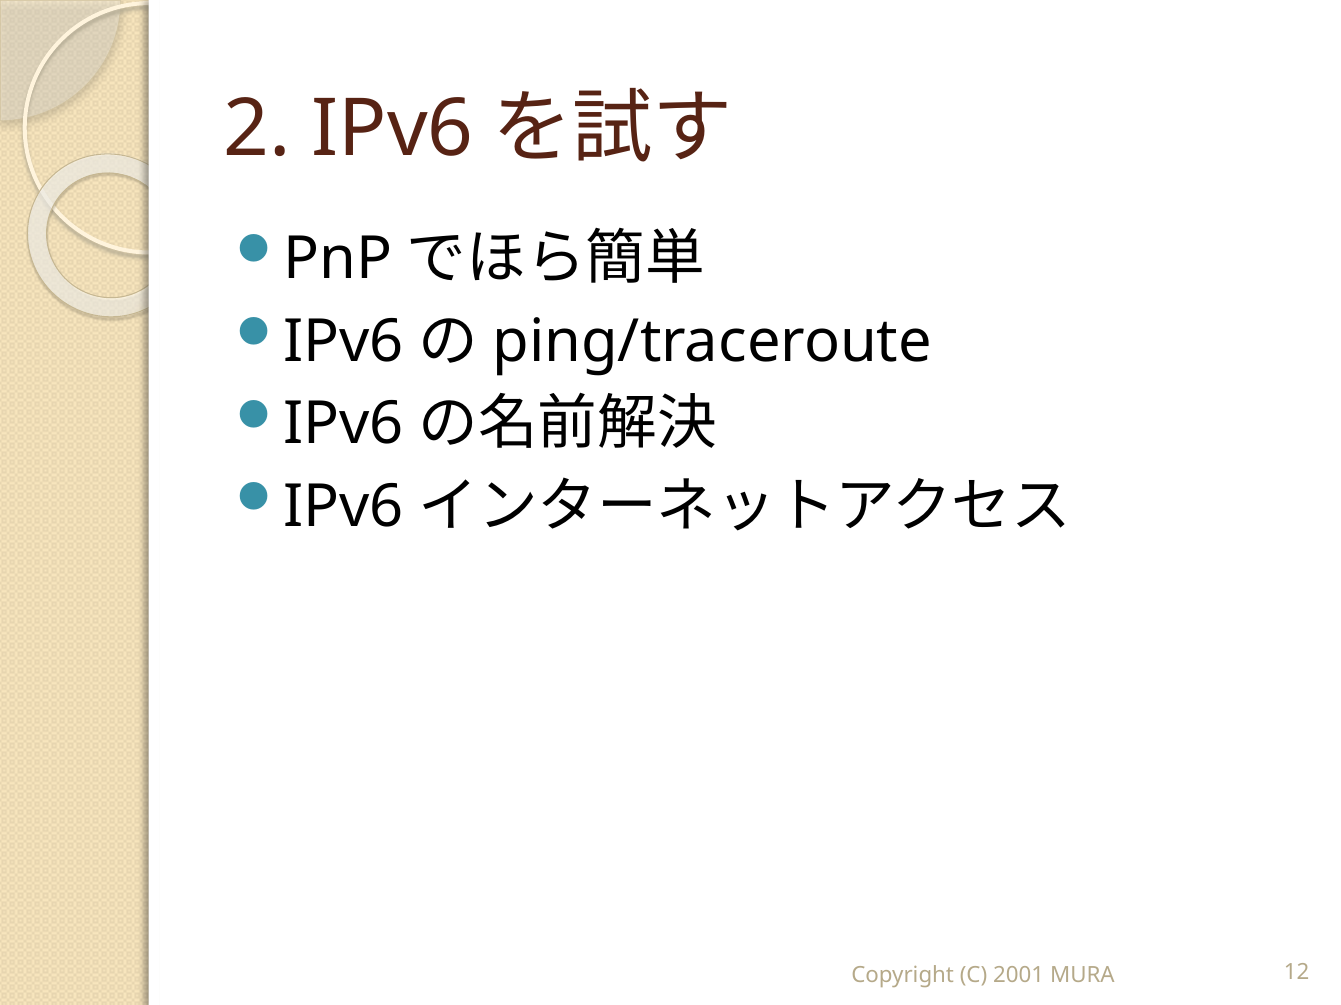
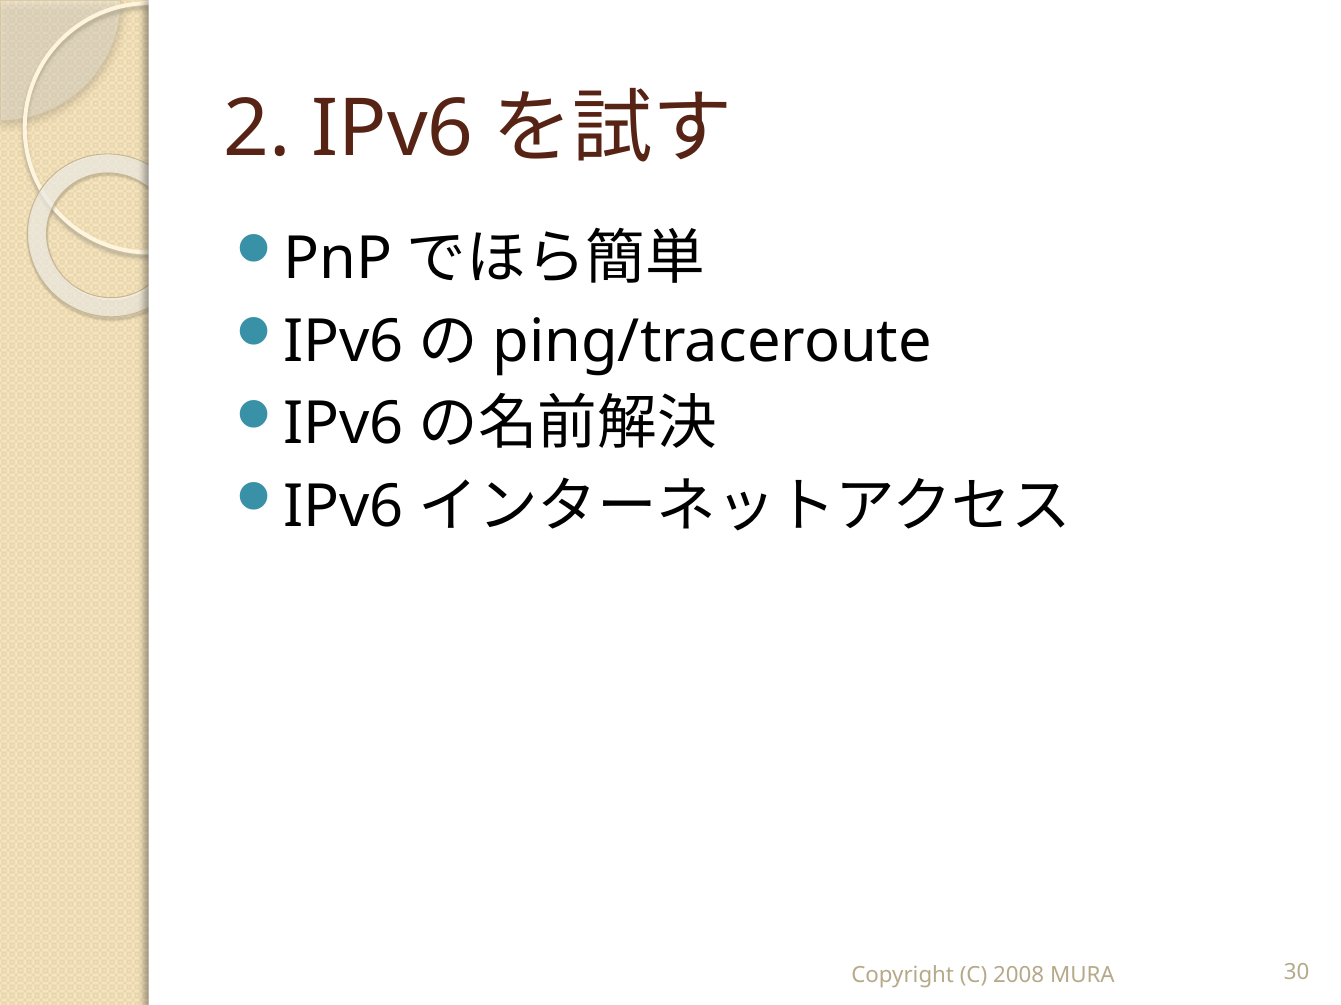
2001: 2001 -> 2008
12: 12 -> 30
